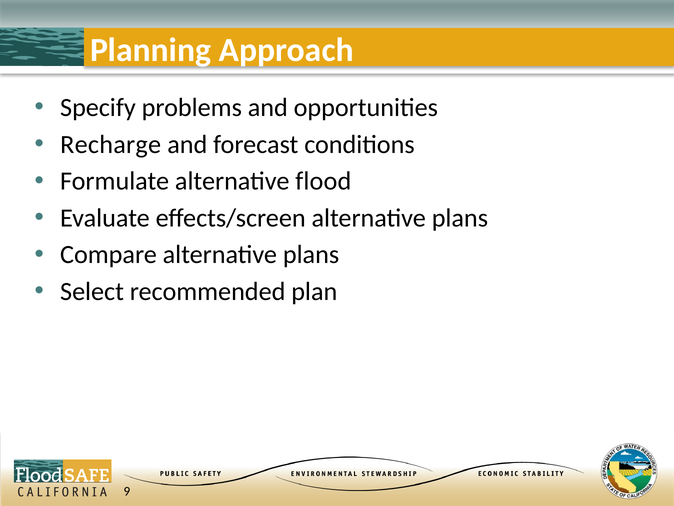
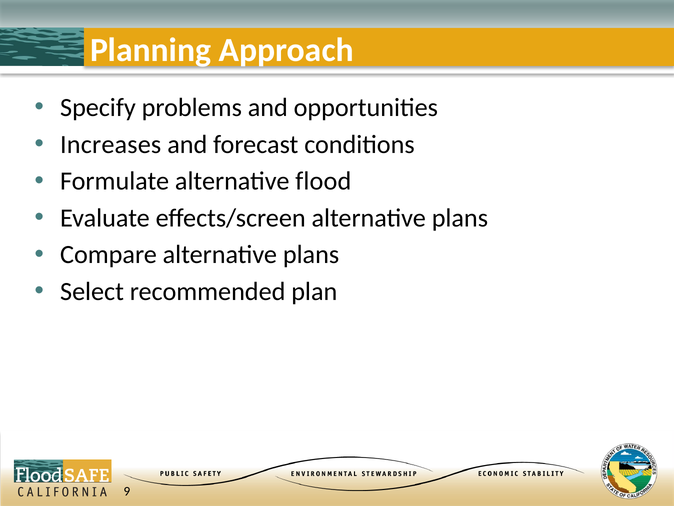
Recharge: Recharge -> Increases
